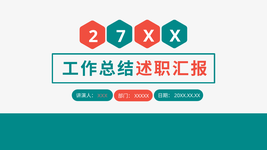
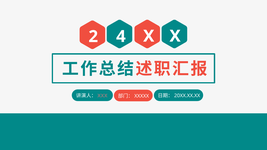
7: 7 -> 4
